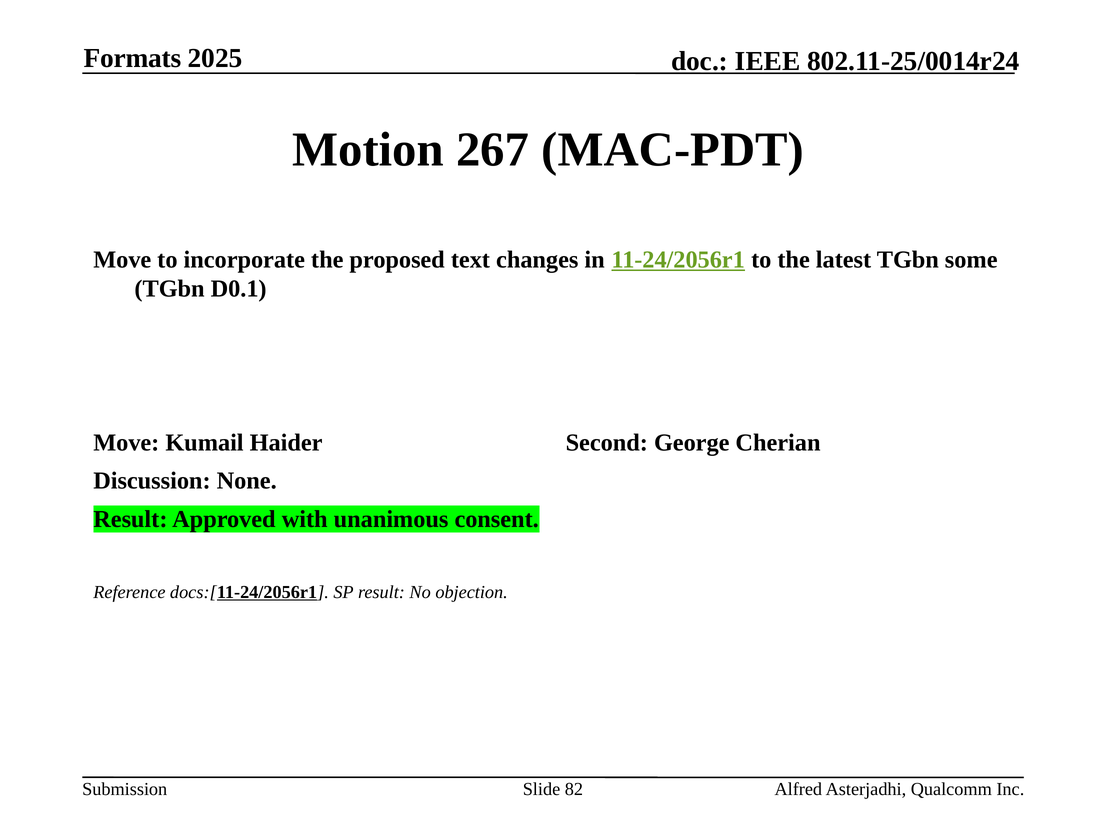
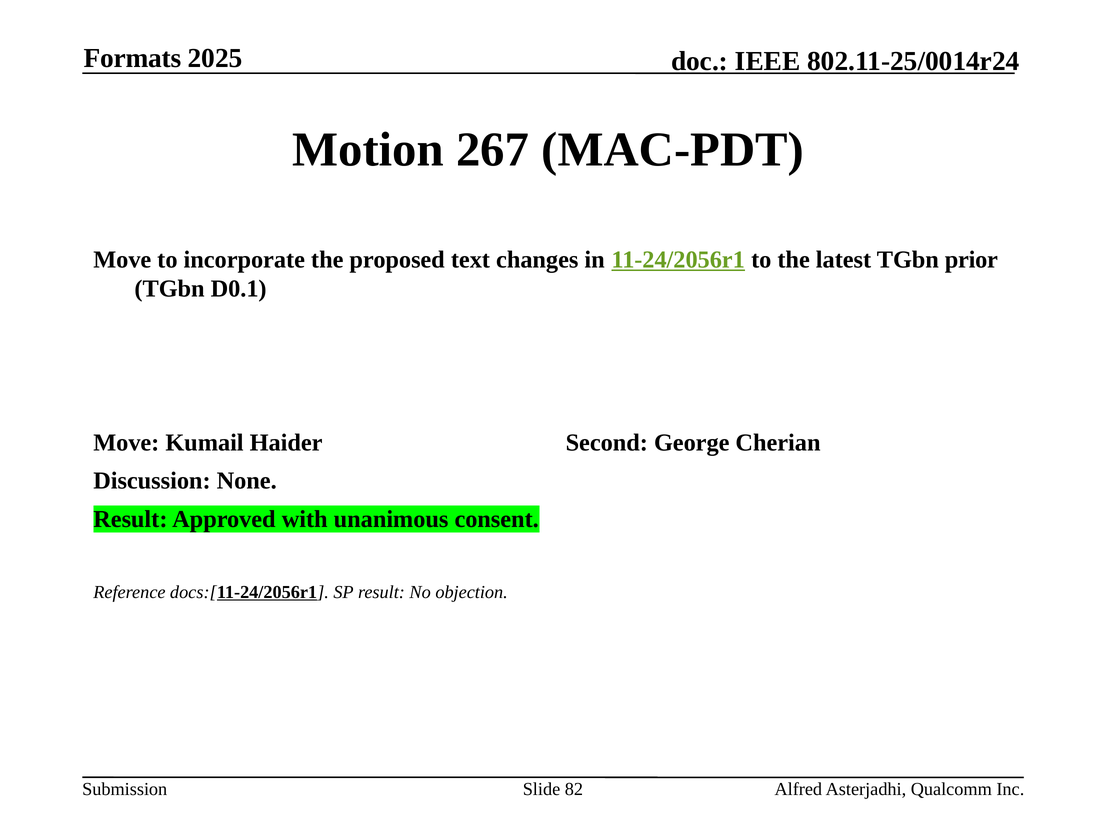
some: some -> prior
